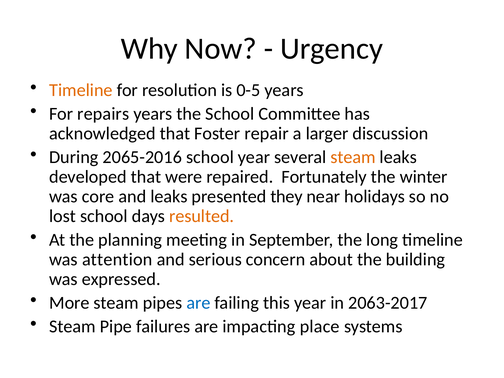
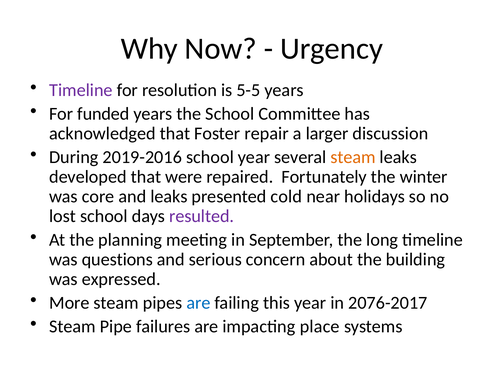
Timeline at (81, 90) colour: orange -> purple
0-5: 0-5 -> 5-5
repairs: repairs -> funded
2065-2016: 2065-2016 -> 2019-2016
they: they -> cold
resulted colour: orange -> purple
attention: attention -> questions
2063-2017: 2063-2017 -> 2076-2017
